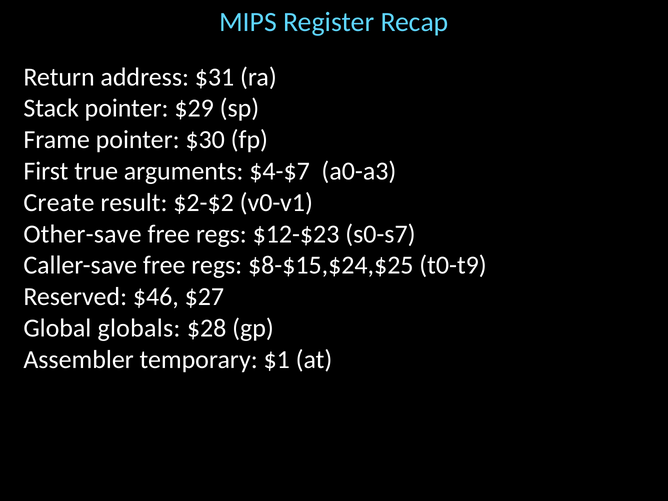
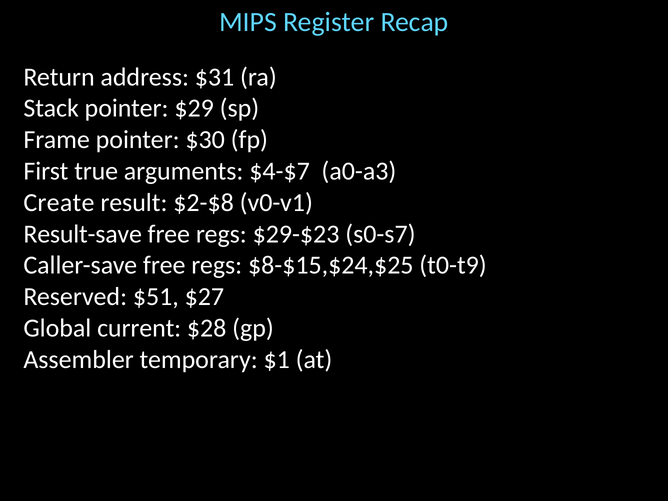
$2-$2: $2-$2 -> $2-$8
Other-save: Other-save -> Result-save
$12-$23: $12-$23 -> $29-$23
$46: $46 -> $51
globals: globals -> current
